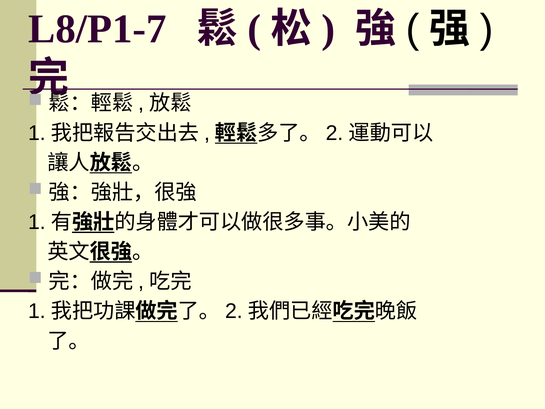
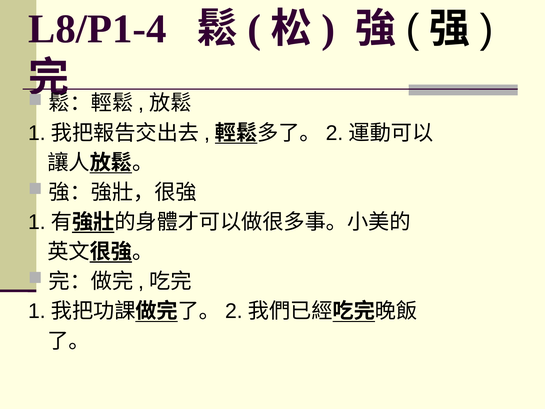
L8/P1-7: L8/P1-7 -> L8/P1-4
